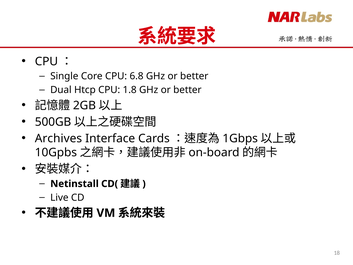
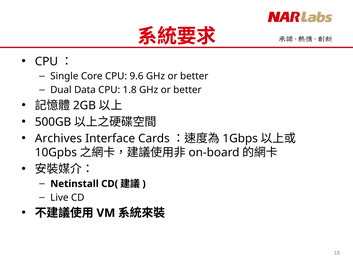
6.8: 6.8 -> 9.6
Htcp: Htcp -> Data
